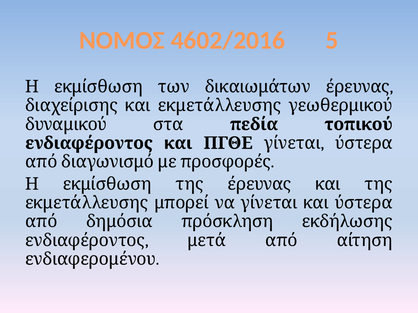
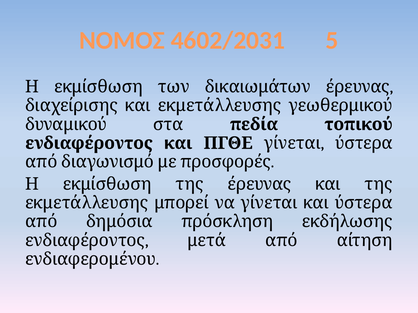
4602/2016: 4602/2016 -> 4602/2031
